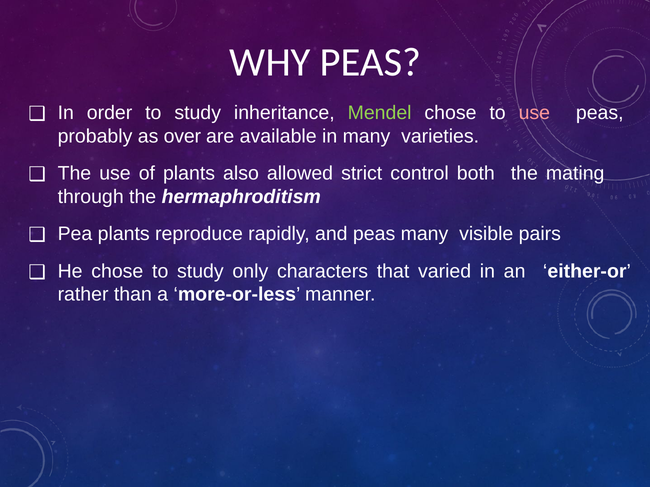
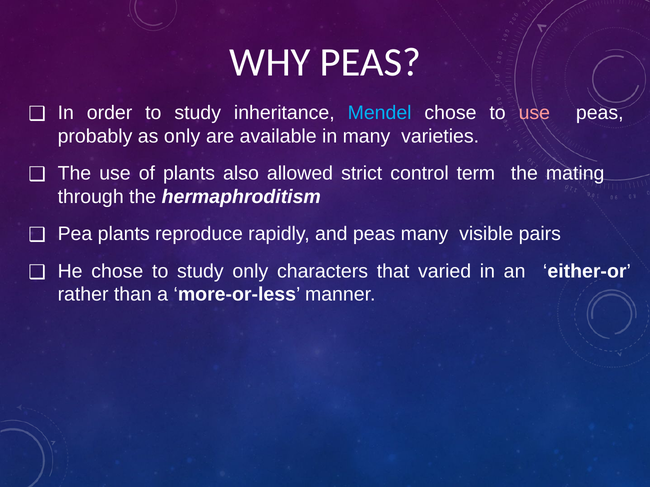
Mendel colour: light green -> light blue
as over: over -> only
both: both -> term
